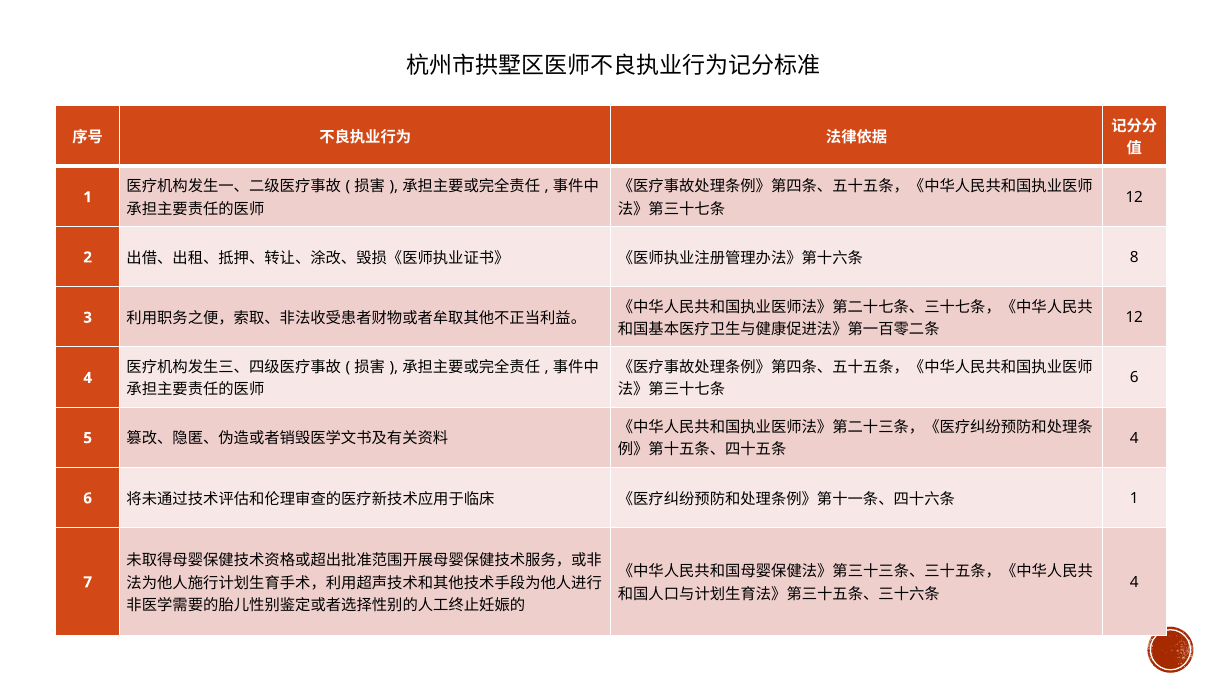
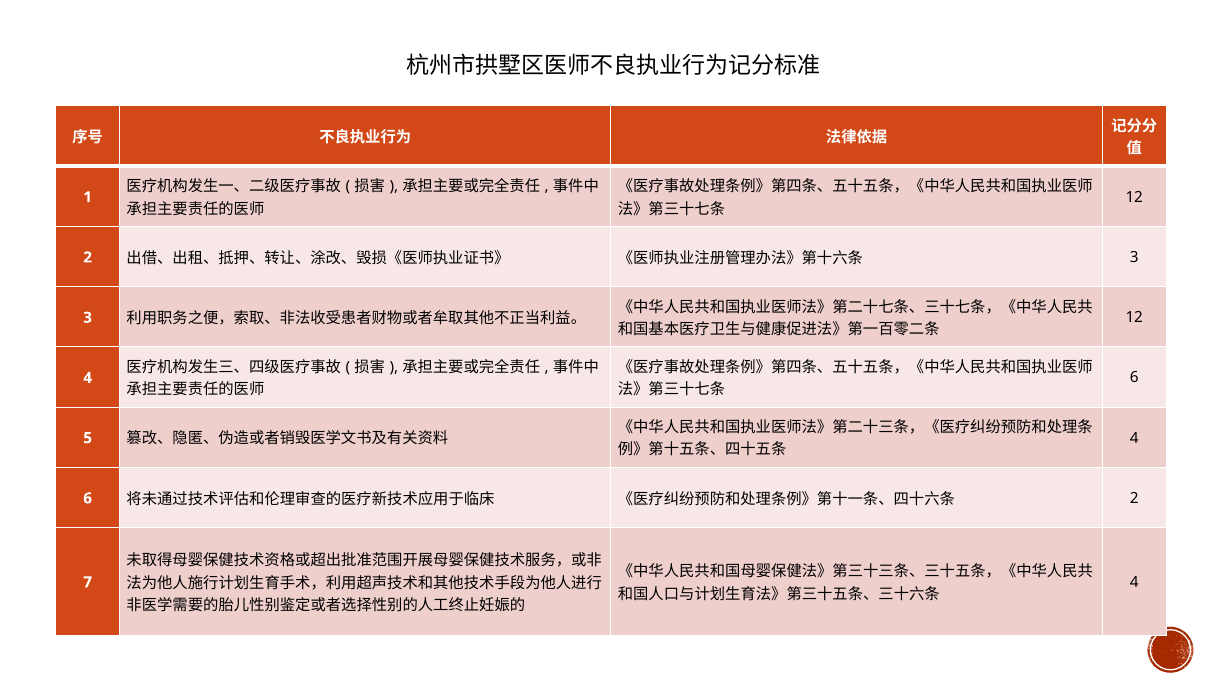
8 at (1134, 257): 8 -> 3
1 at (1134, 498): 1 -> 2
